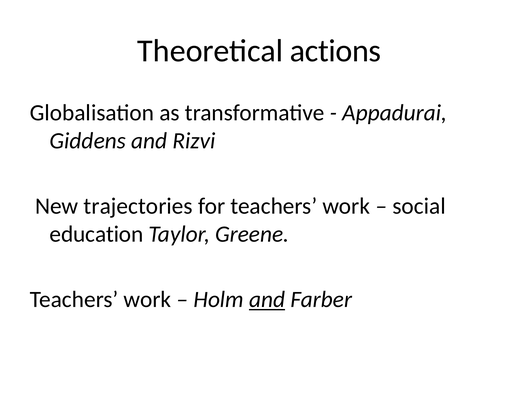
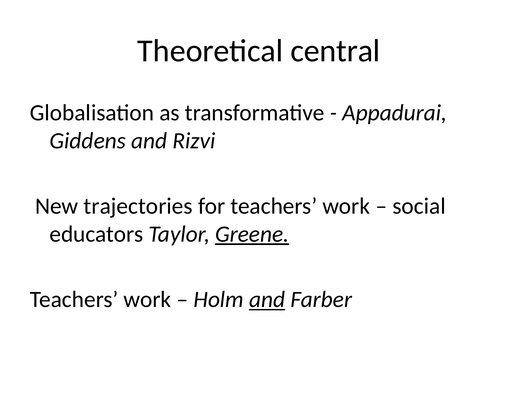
actions: actions -> central
education: education -> educators
Greene underline: none -> present
